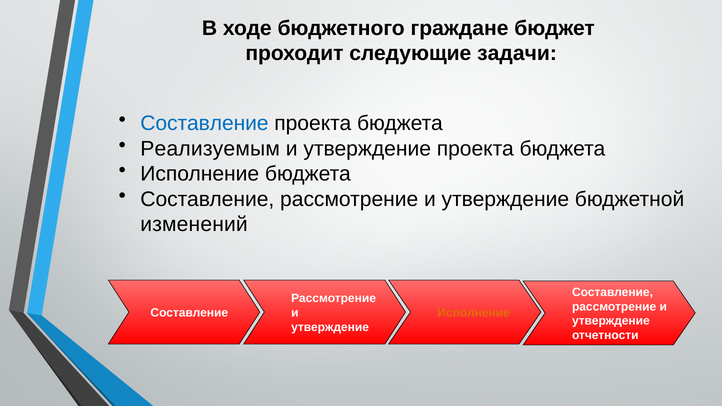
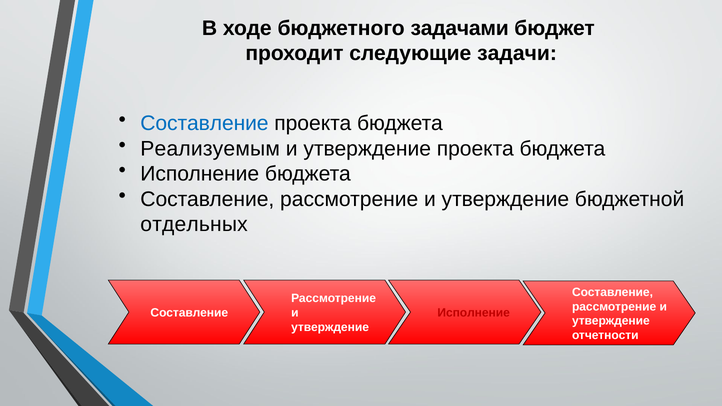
граждане: граждане -> задачами
изменений: изменений -> отдельных
Исполнение at (474, 313) colour: orange -> red
